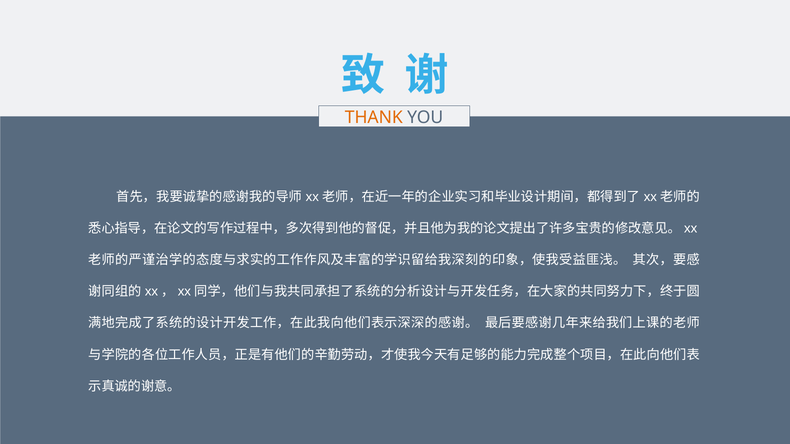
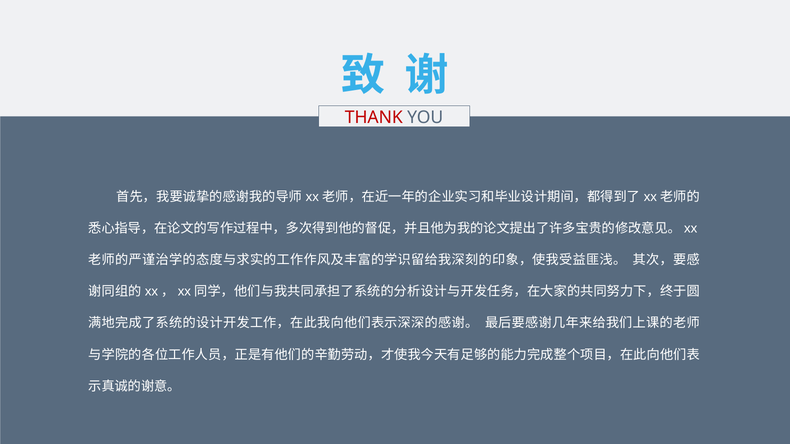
THANK colour: orange -> red
